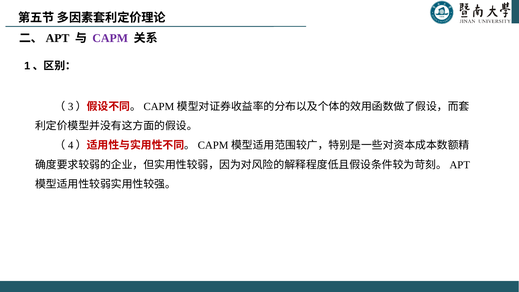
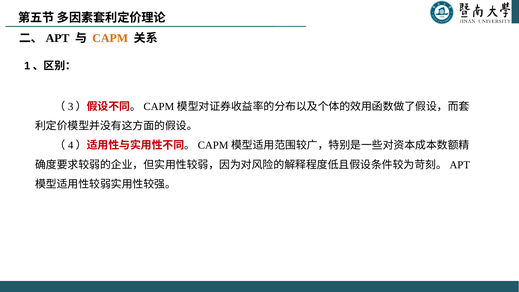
CAPM colour: purple -> orange
